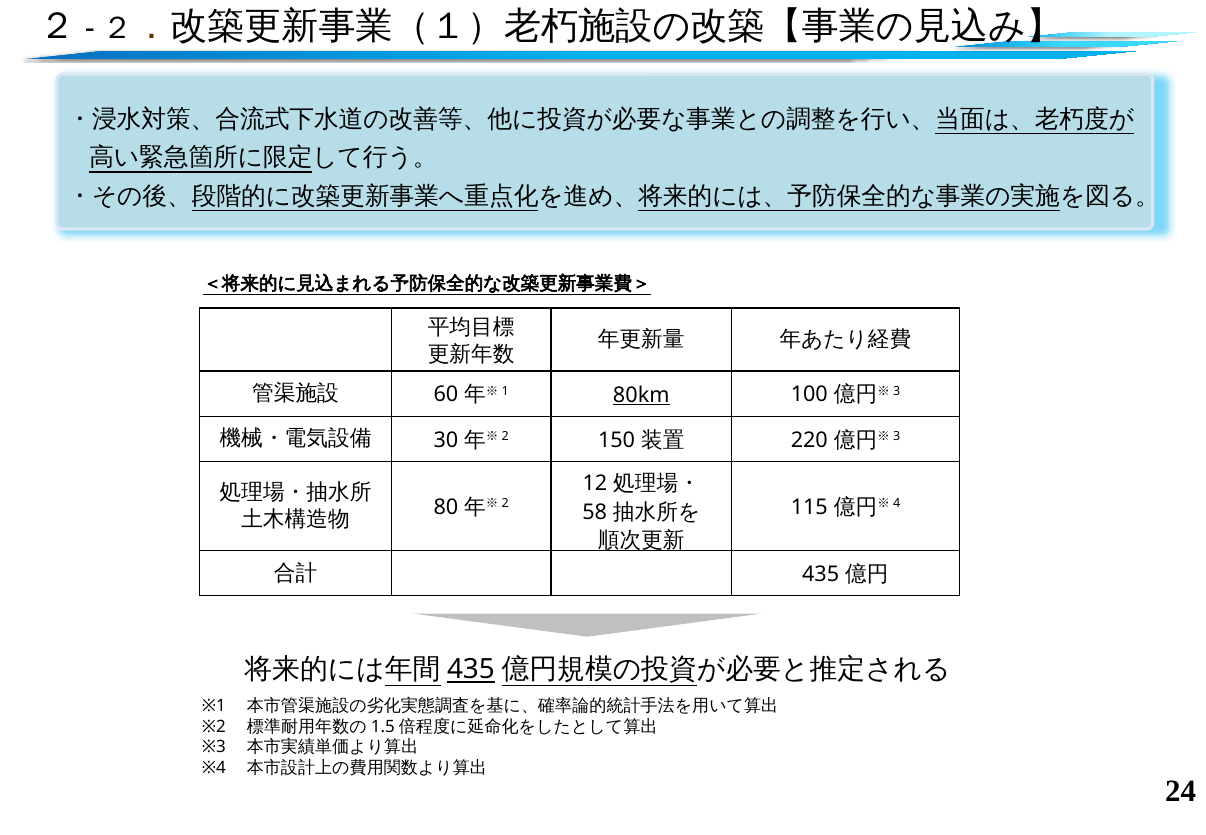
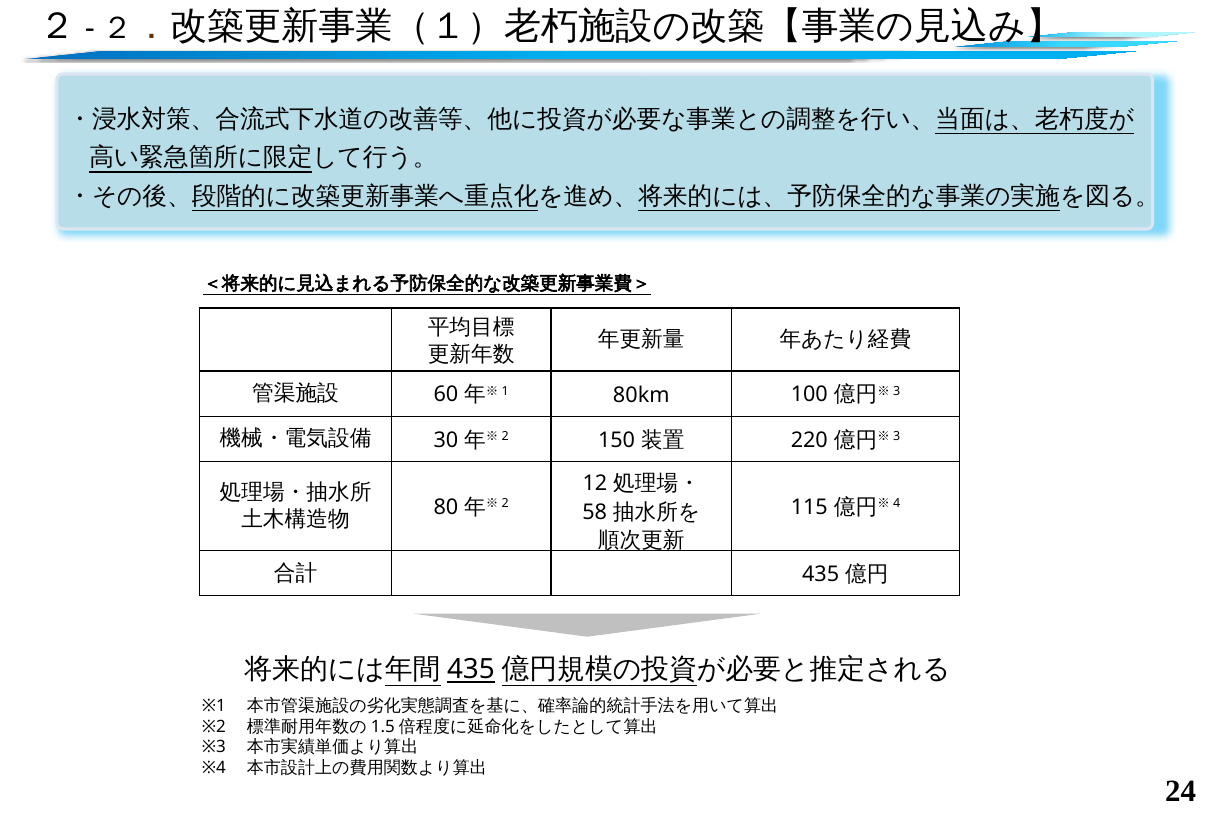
80km underline: present -> none
